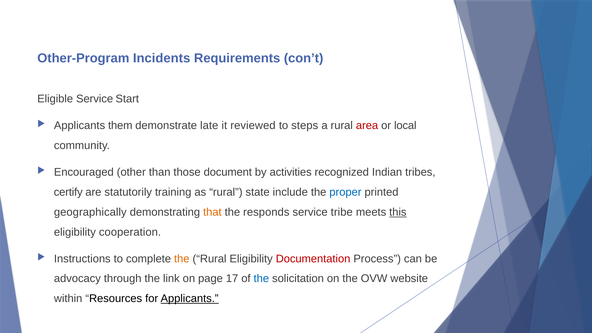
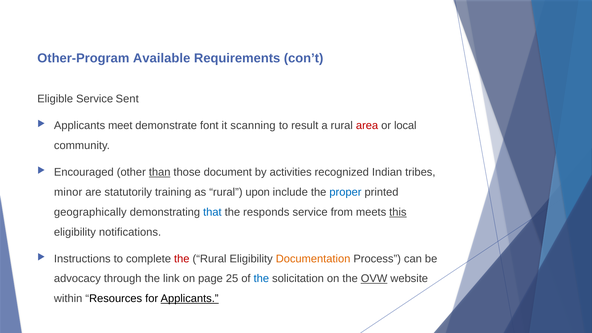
Incidents: Incidents -> Available
Start: Start -> Sent
them: them -> meet
late: late -> font
reviewed: reviewed -> scanning
steps: steps -> result
than underline: none -> present
certify: certify -> minor
state: state -> upon
that colour: orange -> blue
tribe: tribe -> from
cooperation: cooperation -> notifications
the at (182, 259) colour: orange -> red
Documentation colour: red -> orange
17: 17 -> 25
OVW underline: none -> present
